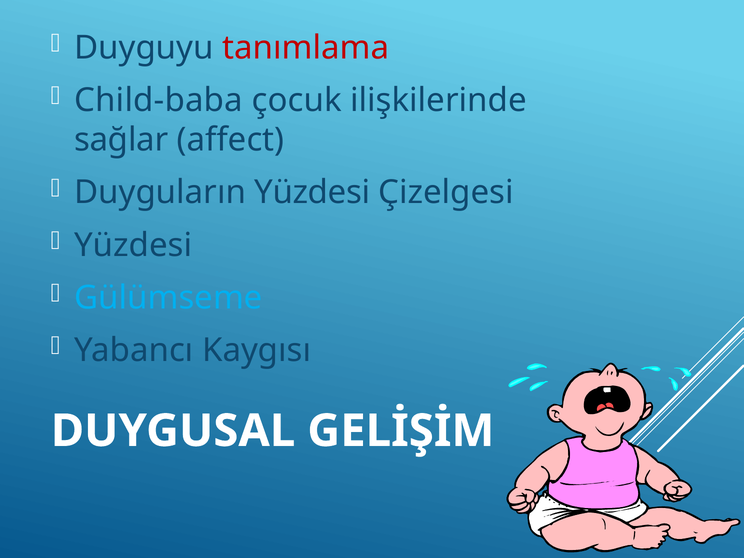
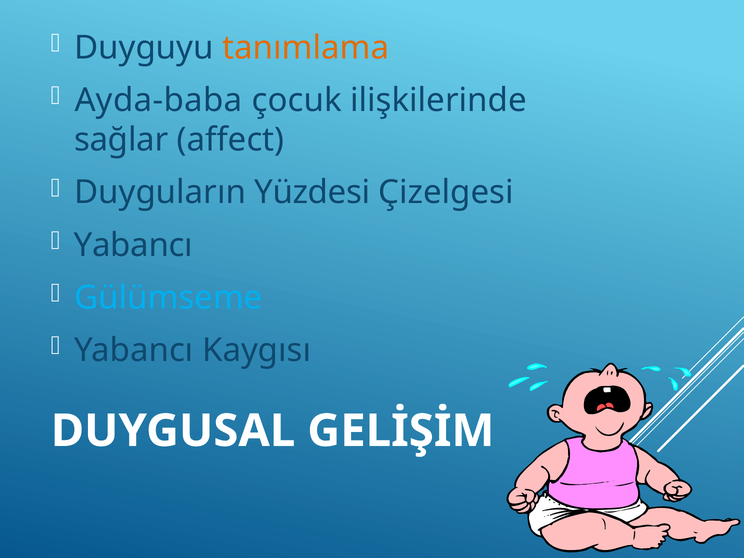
tanımlama colour: red -> orange
Child-baba: Child-baba -> Ayda-baba
Yüzdesi at (133, 245): Yüzdesi -> Yabancı
